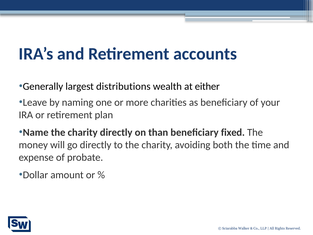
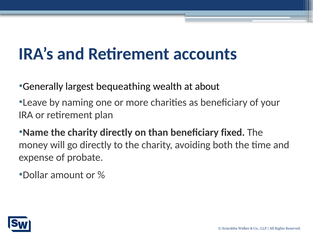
distributions: distributions -> bequeathing
either: either -> about
